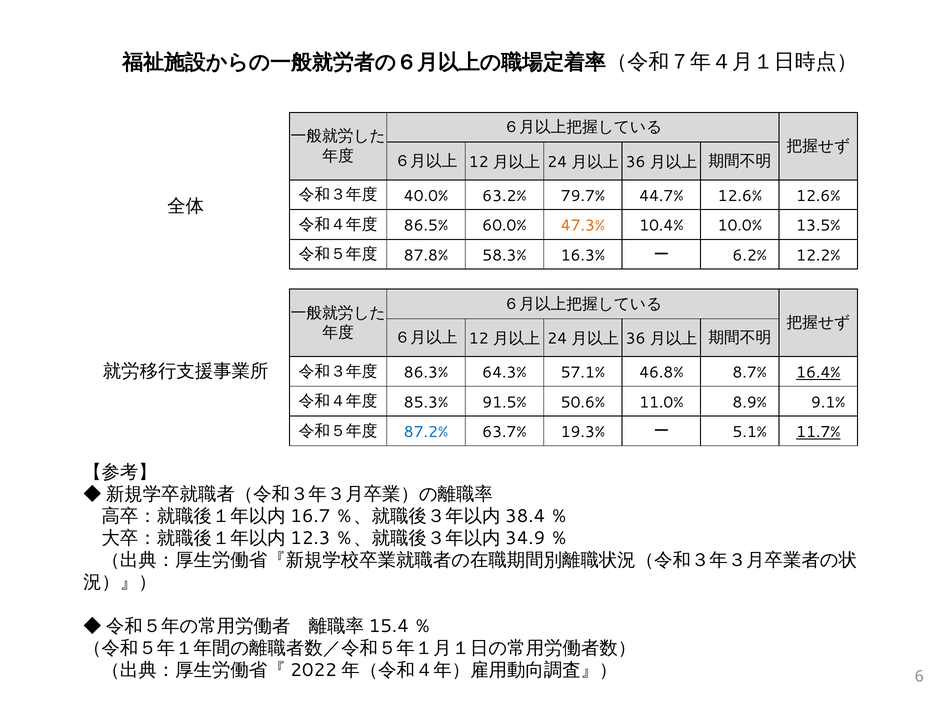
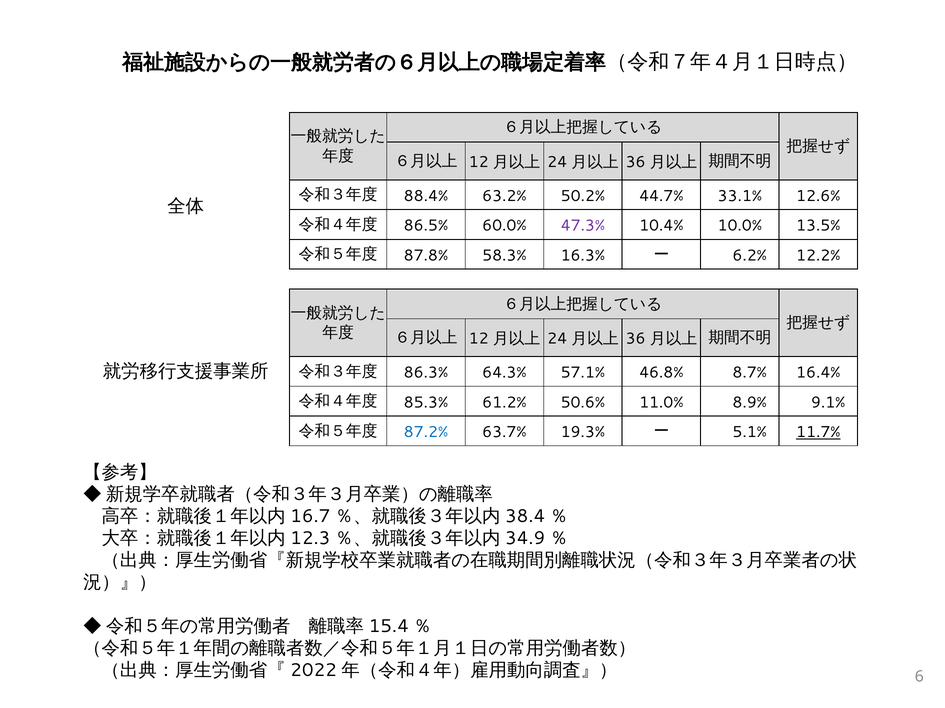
40.0%: 40.0% -> 88.4%
79.7%: 79.7% -> 50.2%
44.7% 12.6%: 12.6% -> 33.1%
47.3% colour: orange -> purple
16.4% underline: present -> none
91.5%: 91.5% -> 61.2%
